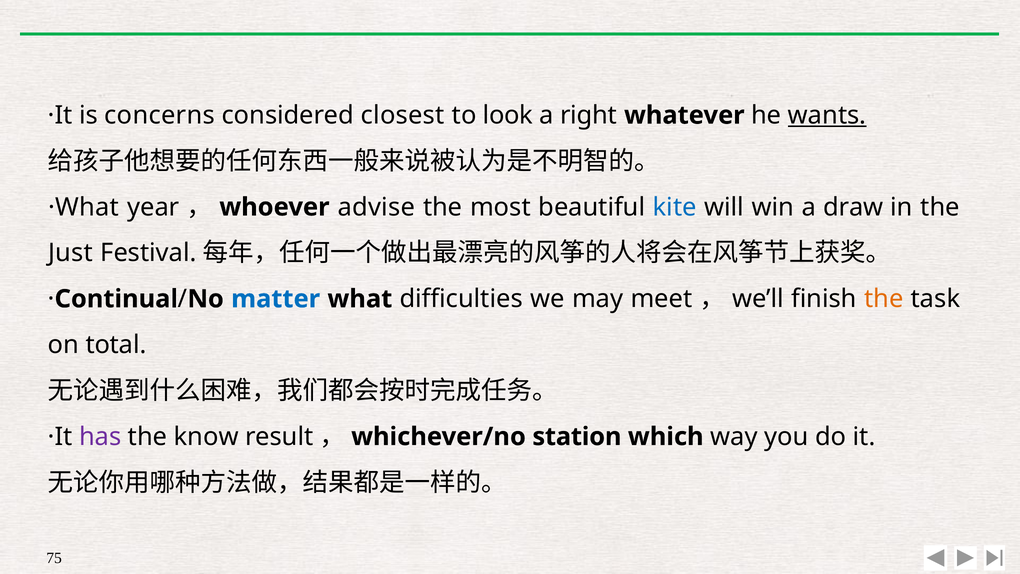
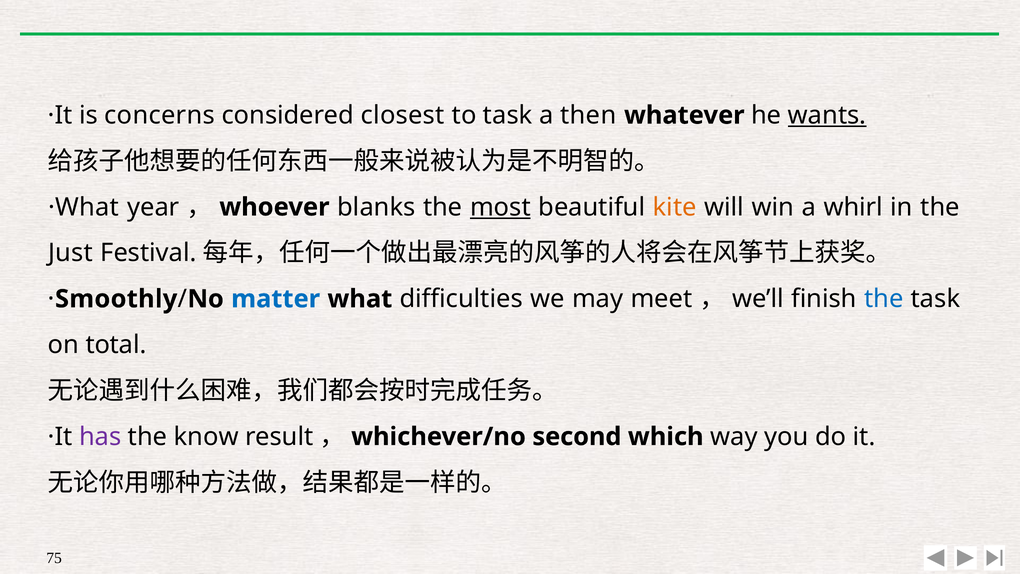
to look: look -> task
right: right -> then
advise: advise -> blanks
most underline: none -> present
kite colour: blue -> orange
draw: draw -> whirl
Continual: Continual -> Smoothly
the at (884, 299) colour: orange -> blue
station: station -> second
